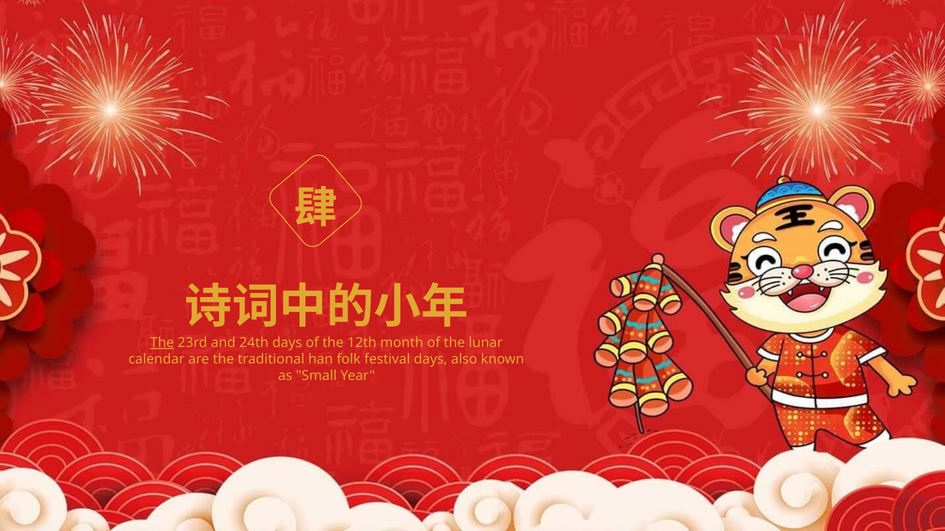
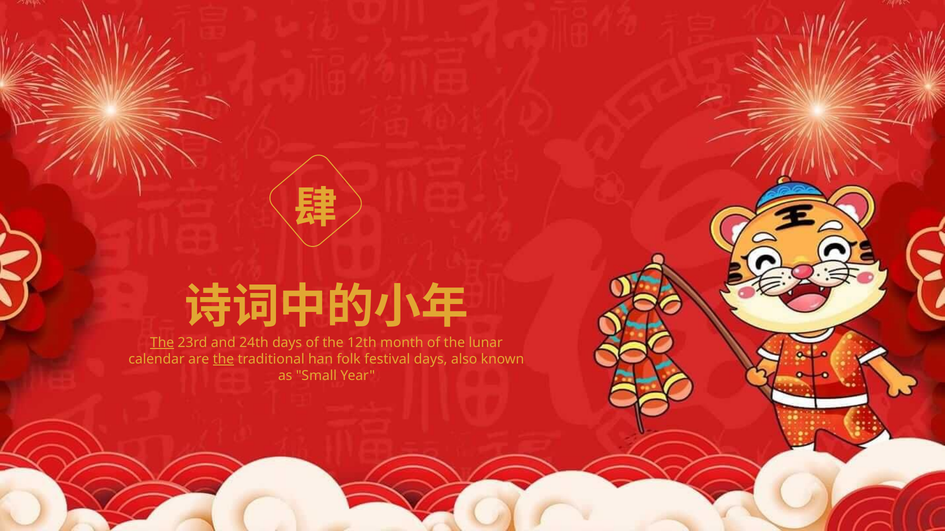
the at (223, 359) underline: none -> present
